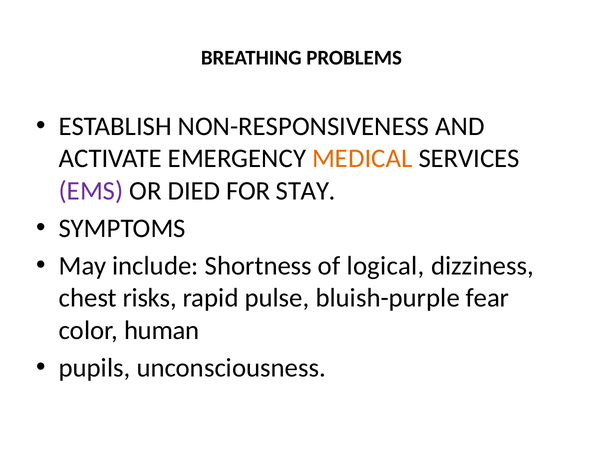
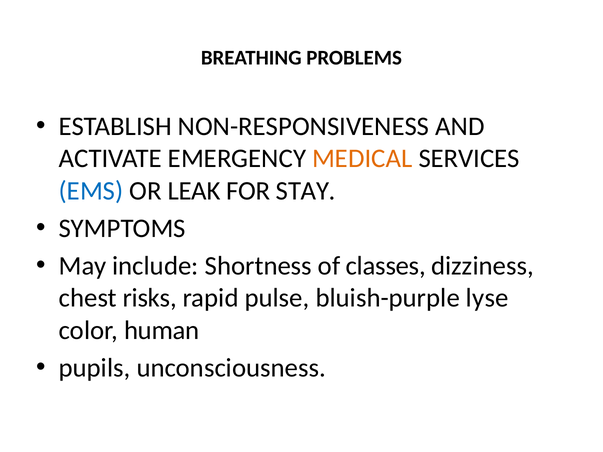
EMS colour: purple -> blue
DIED: DIED -> LEAK
logical: logical -> classes
fear: fear -> lyse
